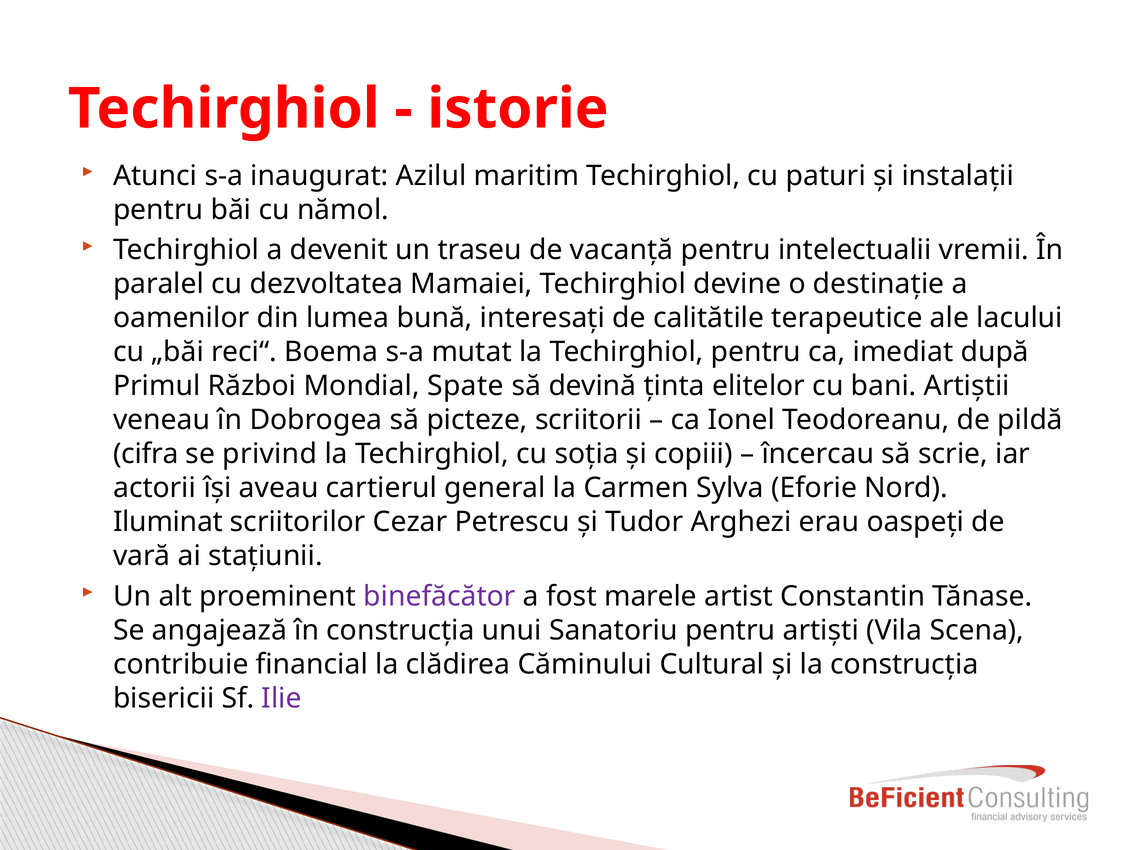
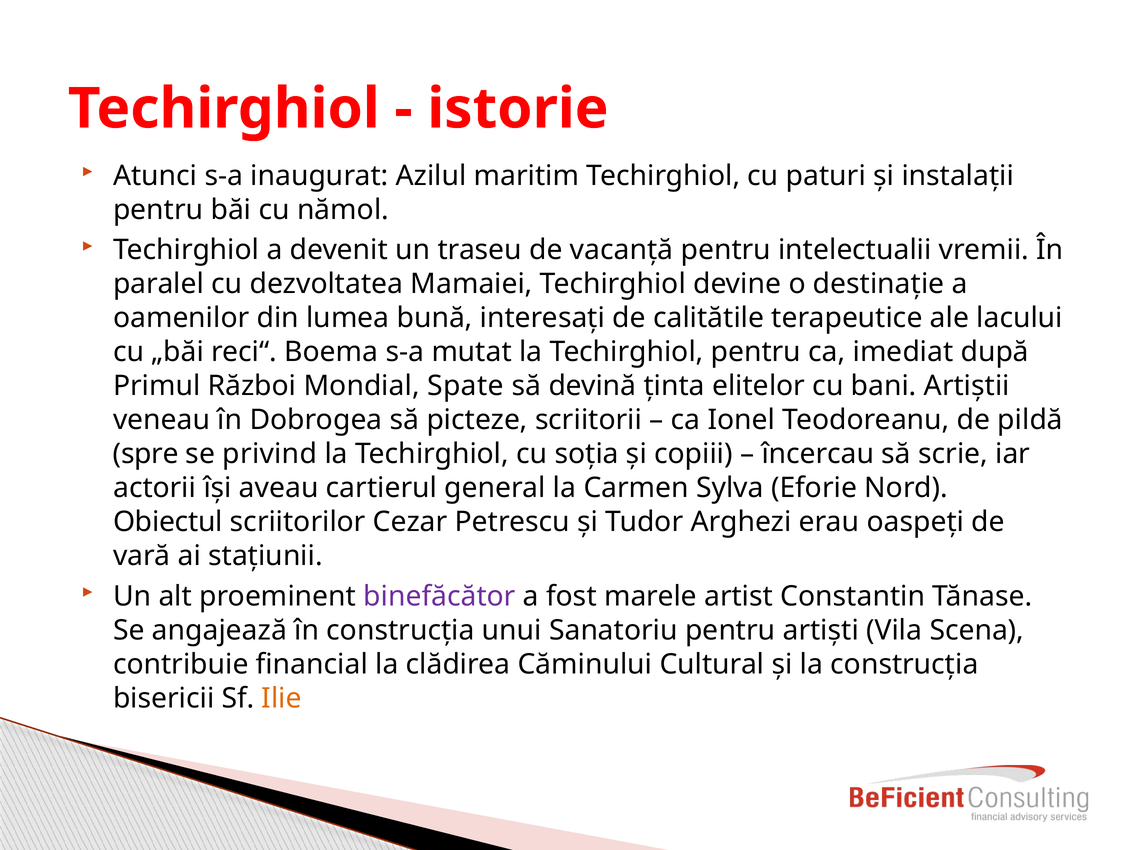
cifra: cifra -> spre
Iluminat: Iluminat -> Obiectul
Ilie colour: purple -> orange
